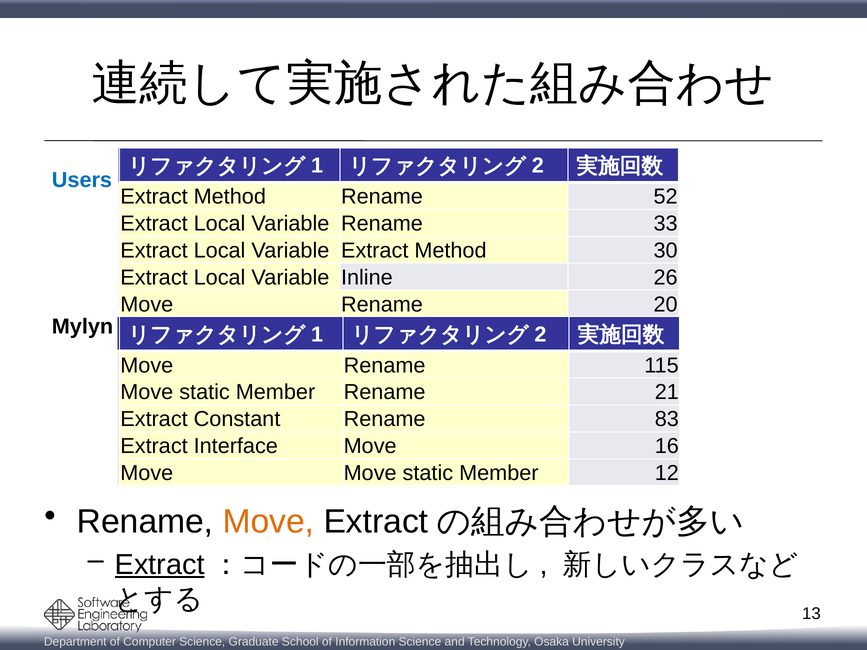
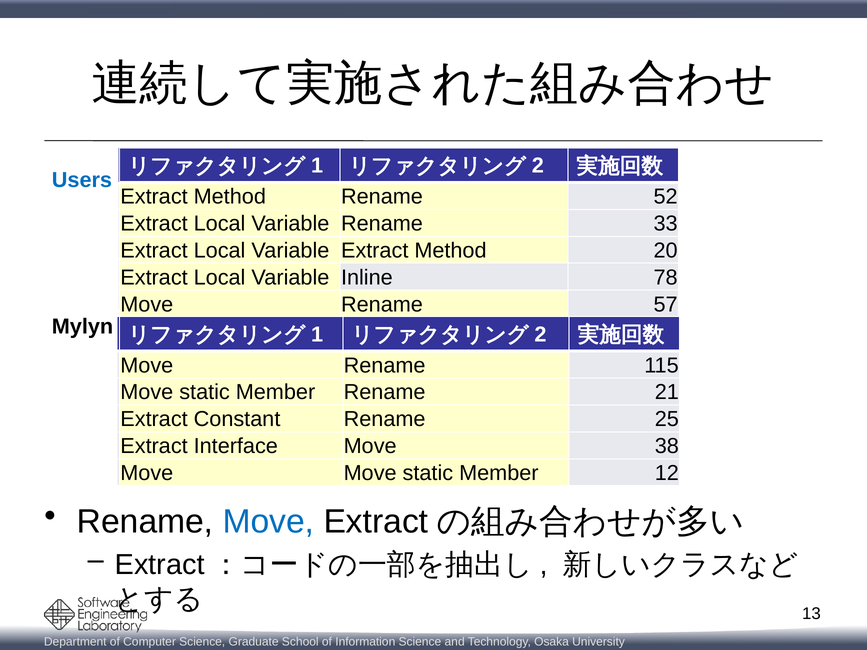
30: 30 -> 20
26: 26 -> 78
20: 20 -> 57
83: 83 -> 25
16: 16 -> 38
Move at (268, 522) colour: orange -> blue
Extract at (160, 565) underline: present -> none
